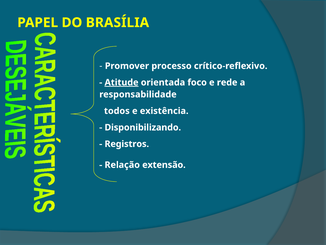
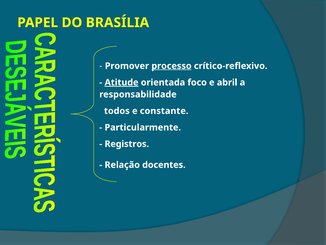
processo underline: none -> present
rede: rede -> abril
existência: existência -> constante
Disponibilizando: Disponibilizando -> Particularmente
extensão: extensão -> docentes
